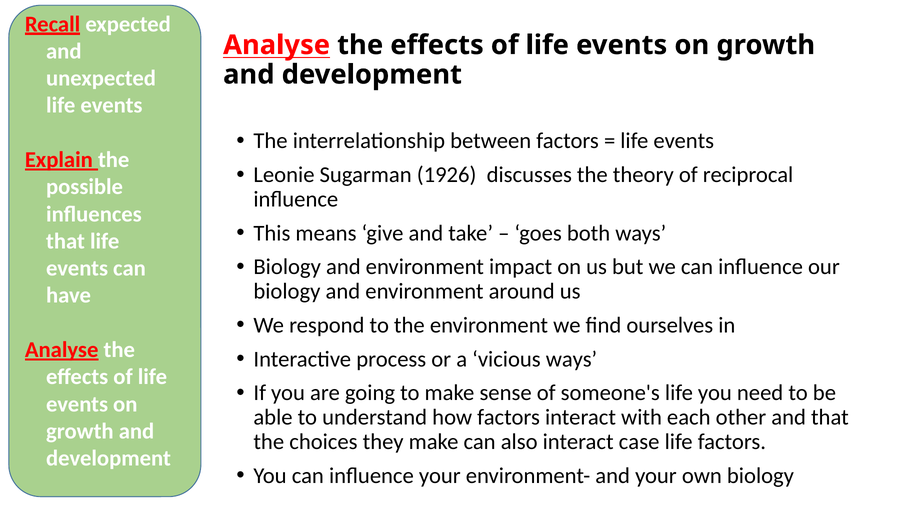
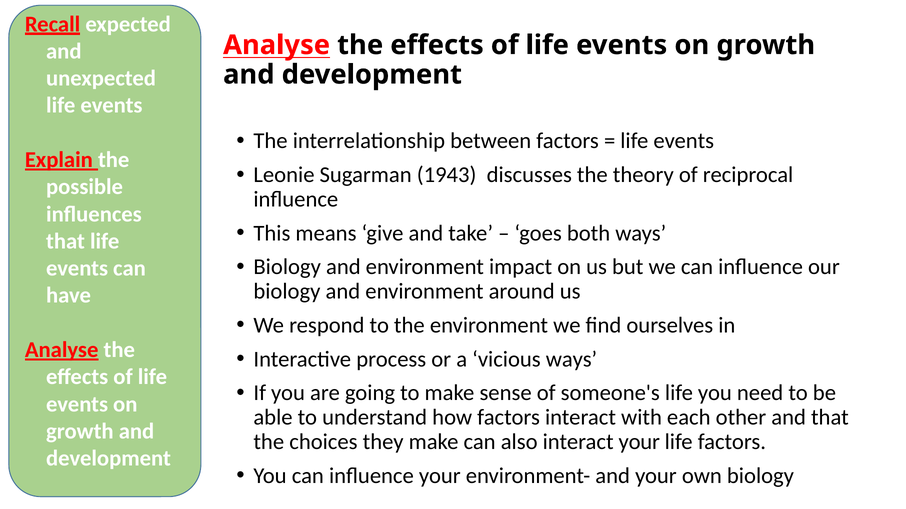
1926: 1926 -> 1943
interact case: case -> your
